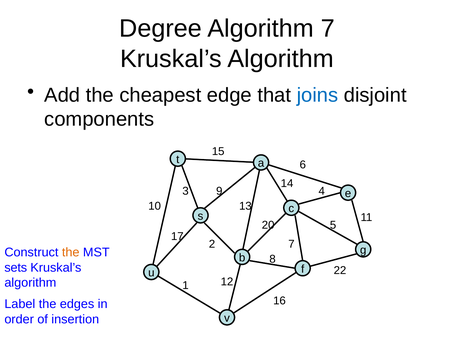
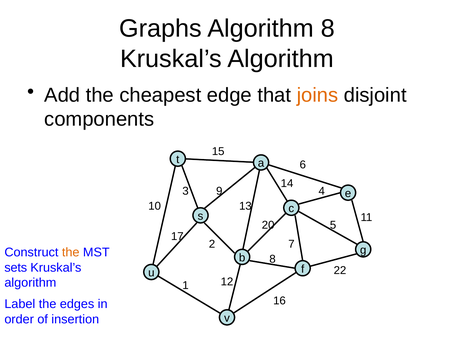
Degree: Degree -> Graphs
Algorithm 7: 7 -> 8
joins colour: blue -> orange
